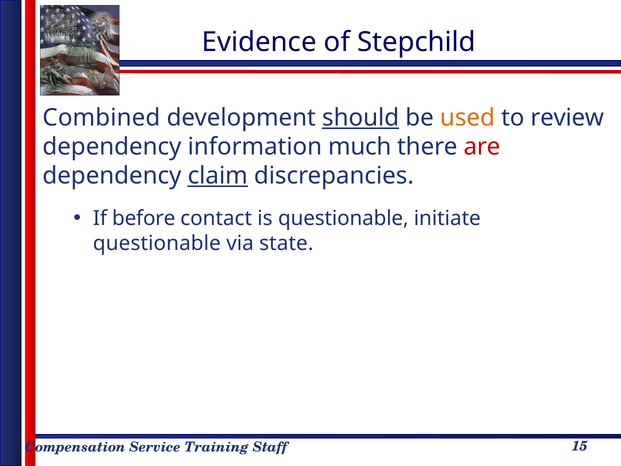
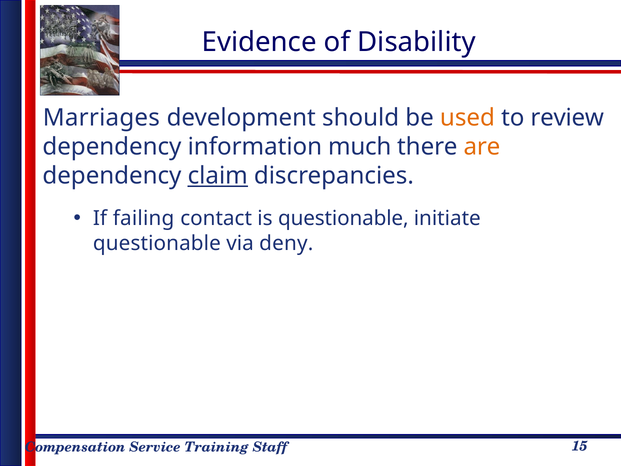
Stepchild: Stepchild -> Disability
Combined: Combined -> Marriages
should underline: present -> none
are colour: red -> orange
before: before -> failing
state: state -> deny
